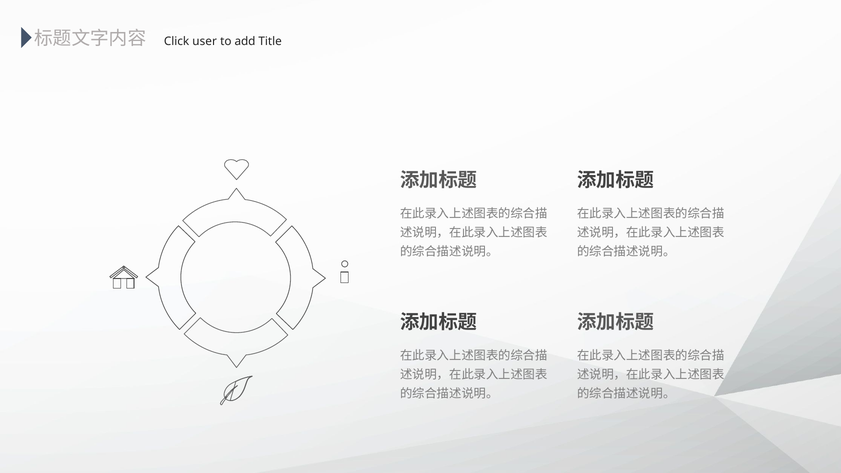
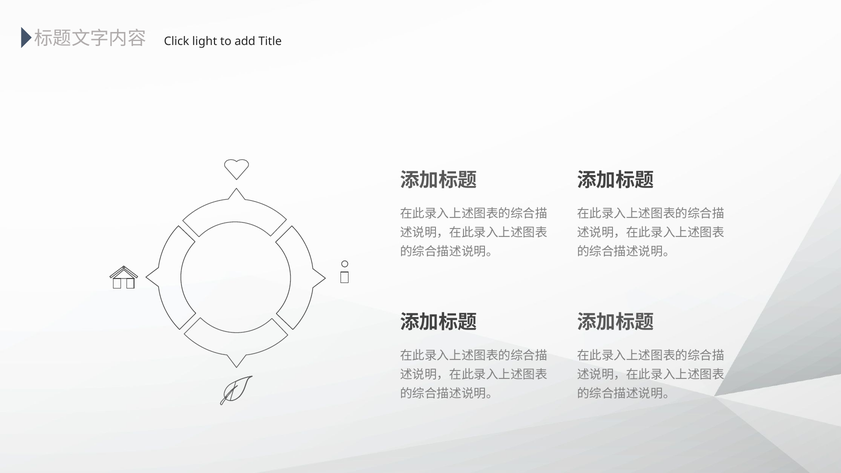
user: user -> light
